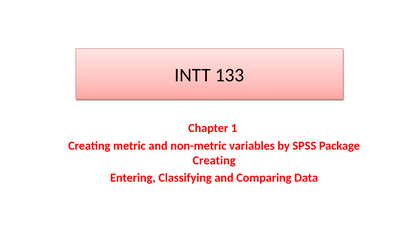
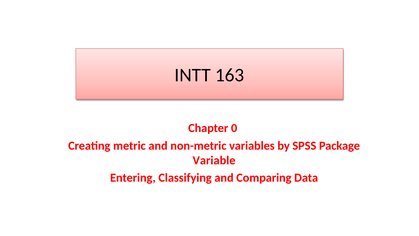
133: 133 -> 163
1: 1 -> 0
Creating at (214, 160): Creating -> Variable
